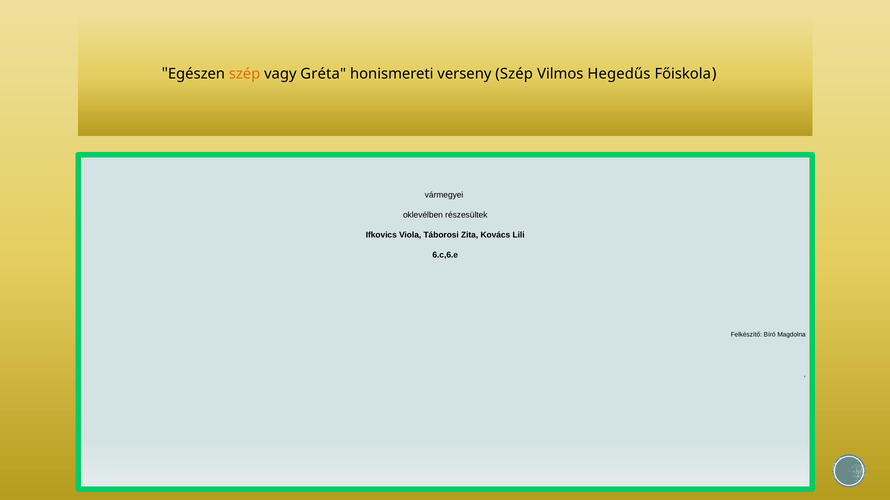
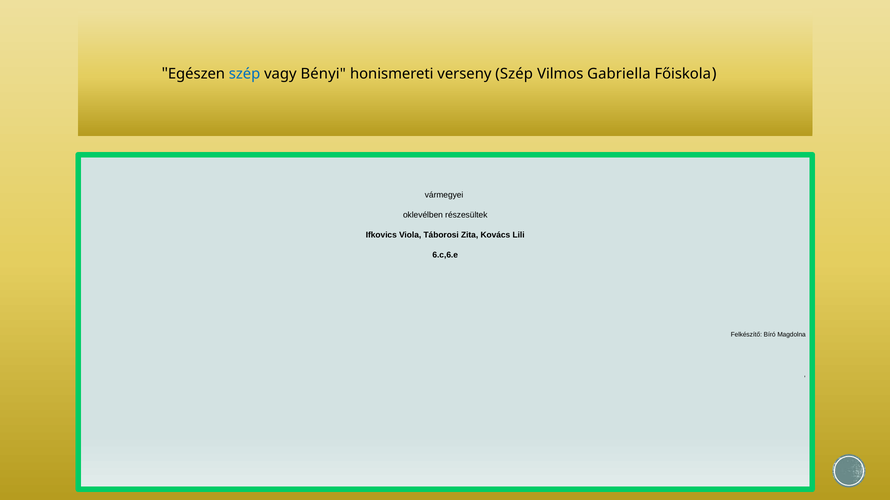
szép at (245, 74) colour: orange -> blue
Gréta: Gréta -> Bényi
Hegedűs: Hegedűs -> Gabriella
